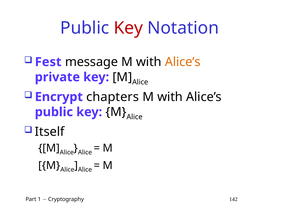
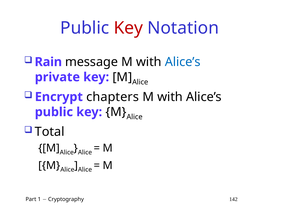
Fest: Fest -> Rain
Alice’s at (183, 62) colour: orange -> blue
Itself: Itself -> Total
